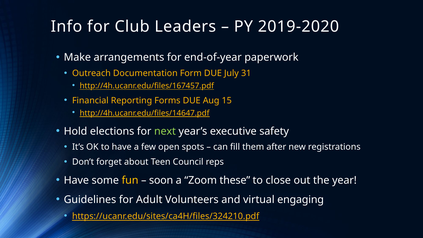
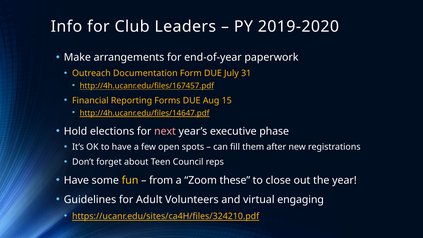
next colour: light green -> pink
safety: safety -> phase
soon: soon -> from
